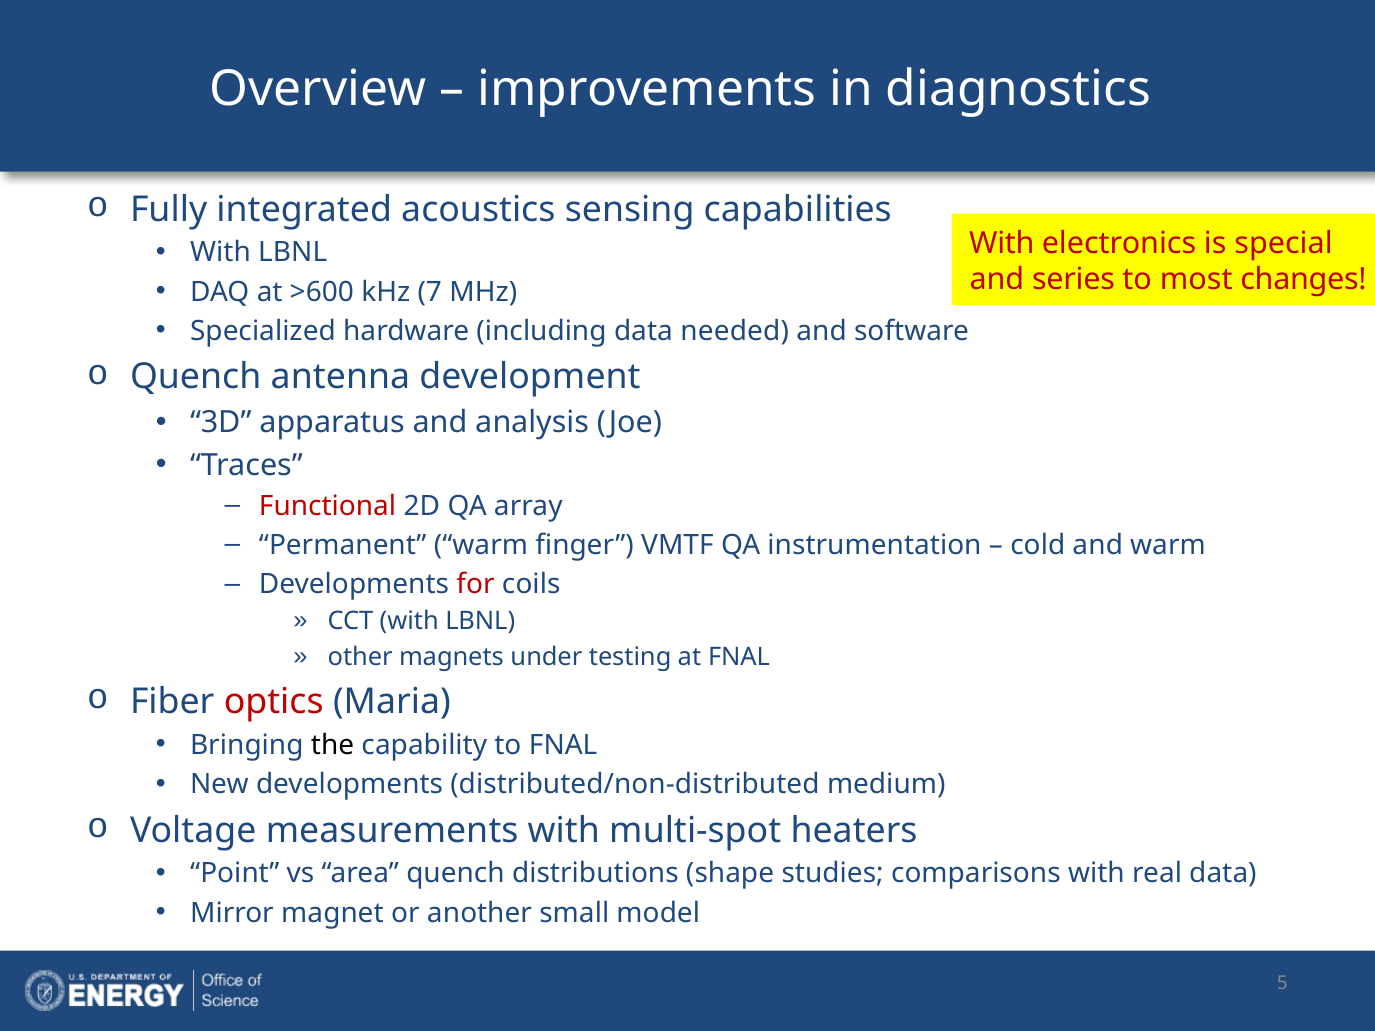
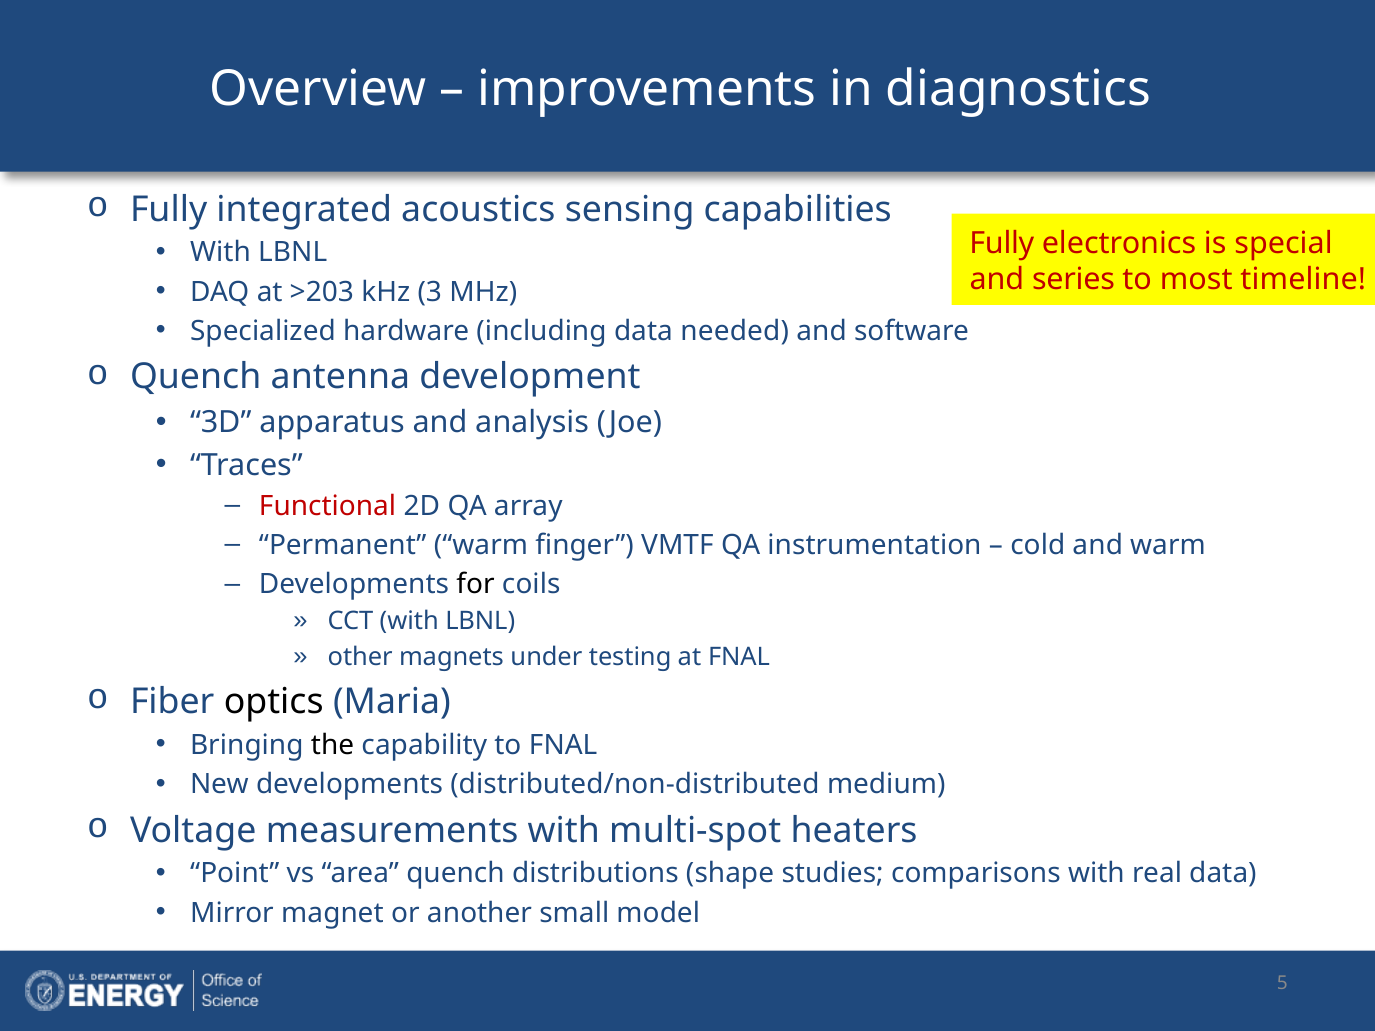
With at (1002, 243): With -> Fully
changes: changes -> timeline
>600: >600 -> >203
7: 7 -> 3
for colour: red -> black
optics colour: red -> black
